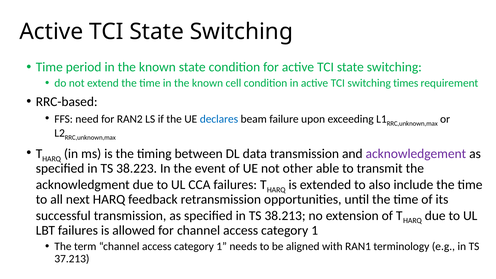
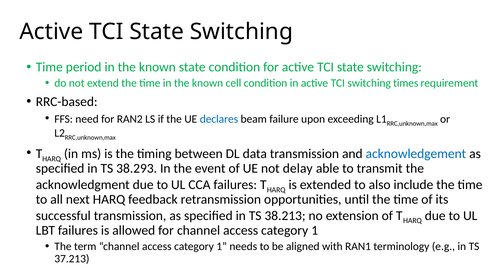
acknowledgement colour: purple -> blue
38.223: 38.223 -> 38.293
other: other -> delay
